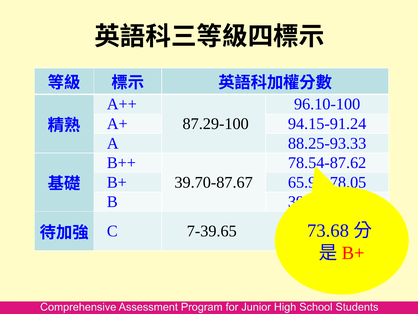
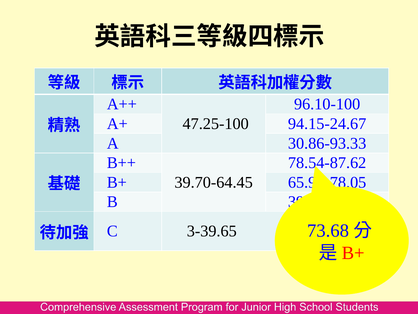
87.29-100: 87.29-100 -> 47.25-100
94.15-91.24: 94.15-91.24 -> 94.15-24.67
88.25-93.33: 88.25-93.33 -> 30.86-93.33
39.70-87.67: 39.70-87.67 -> 39.70-64.45
7-39.65: 7-39.65 -> 3-39.65
